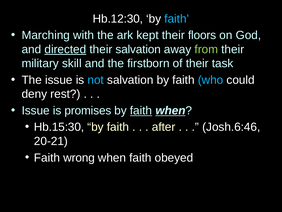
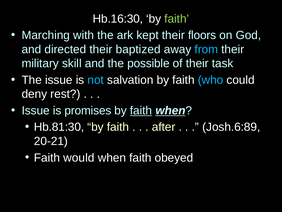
Hb.12:30: Hb.12:30 -> Hb.16:30
faith at (177, 19) colour: light blue -> light green
directed underline: present -> none
their salvation: salvation -> baptized
from colour: light green -> light blue
firstborn: firstborn -> possible
Hb.15:30: Hb.15:30 -> Hb.81:30
Josh.6:46: Josh.6:46 -> Josh.6:89
wrong: wrong -> would
